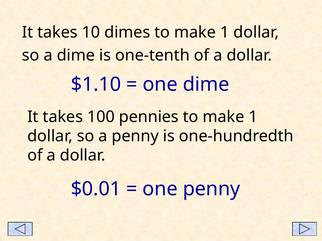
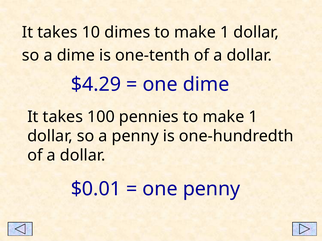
$1.10: $1.10 -> $4.29
